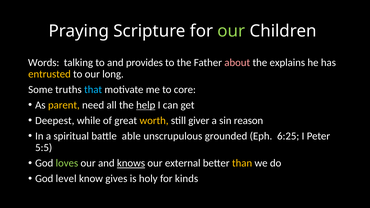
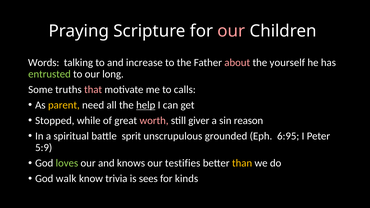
our at (231, 31) colour: light green -> pink
provides: provides -> increase
explains: explains -> yourself
entrusted colour: yellow -> light green
that colour: light blue -> pink
core: core -> calls
Deepest: Deepest -> Stopped
worth colour: yellow -> pink
able: able -> sprit
6:25: 6:25 -> 6:95
5:5: 5:5 -> 5:9
knows underline: present -> none
external: external -> testifies
level: level -> walk
gives: gives -> trivia
holy: holy -> sees
